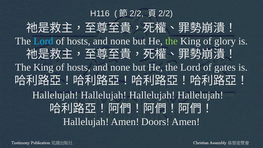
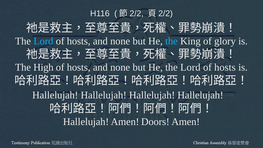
the at (171, 41) colour: light green -> light blue
King at (43, 67): King -> High
gates at (225, 67): gates -> hosts
